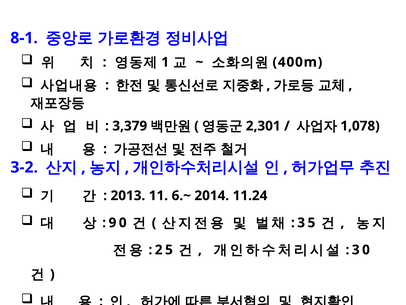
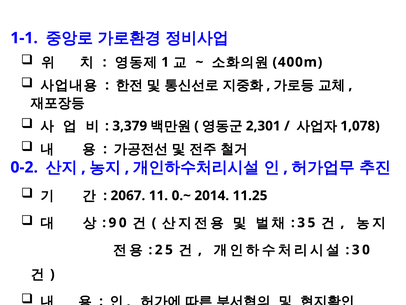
8-1: 8-1 -> 1-1
3-2: 3-2 -> 0-2
2013: 2013 -> 2067
6.~: 6.~ -> 0.~
11.24: 11.24 -> 11.25
